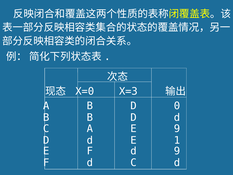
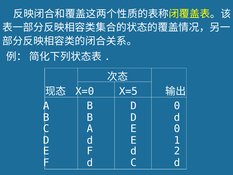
X=3: X=3 -> X=5
E 9: 9 -> 0
d 9: 9 -> 2
